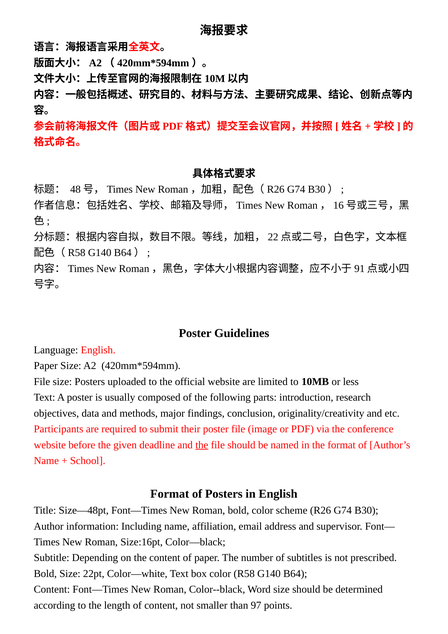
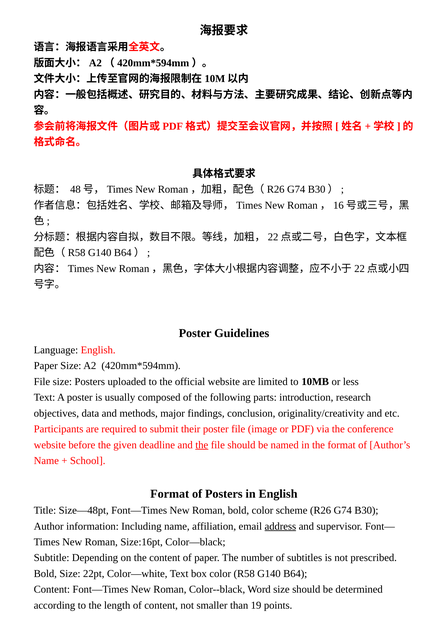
91 at (360, 268): 91 -> 22
address underline: none -> present
97: 97 -> 19
